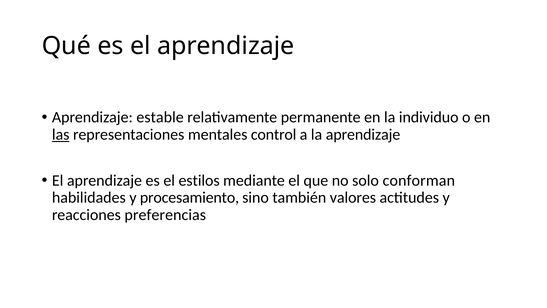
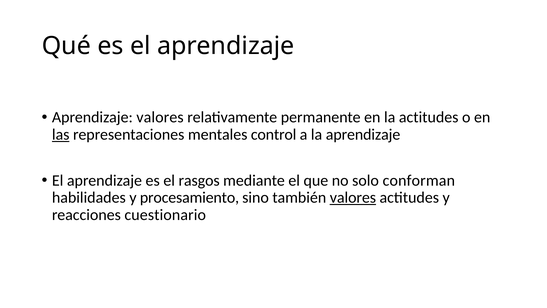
Aprendizaje estable: estable -> valores
la individuo: individuo -> actitudes
estilos: estilos -> rasgos
valores at (353, 197) underline: none -> present
preferencias: preferencias -> cuestionario
